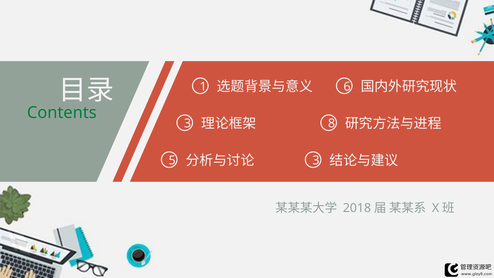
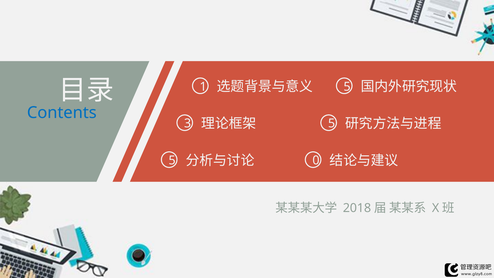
6 at (347, 87): 6 -> 5
Contents colour: green -> blue
8 at (332, 123): 8 -> 5
3 at (316, 160): 3 -> 0
